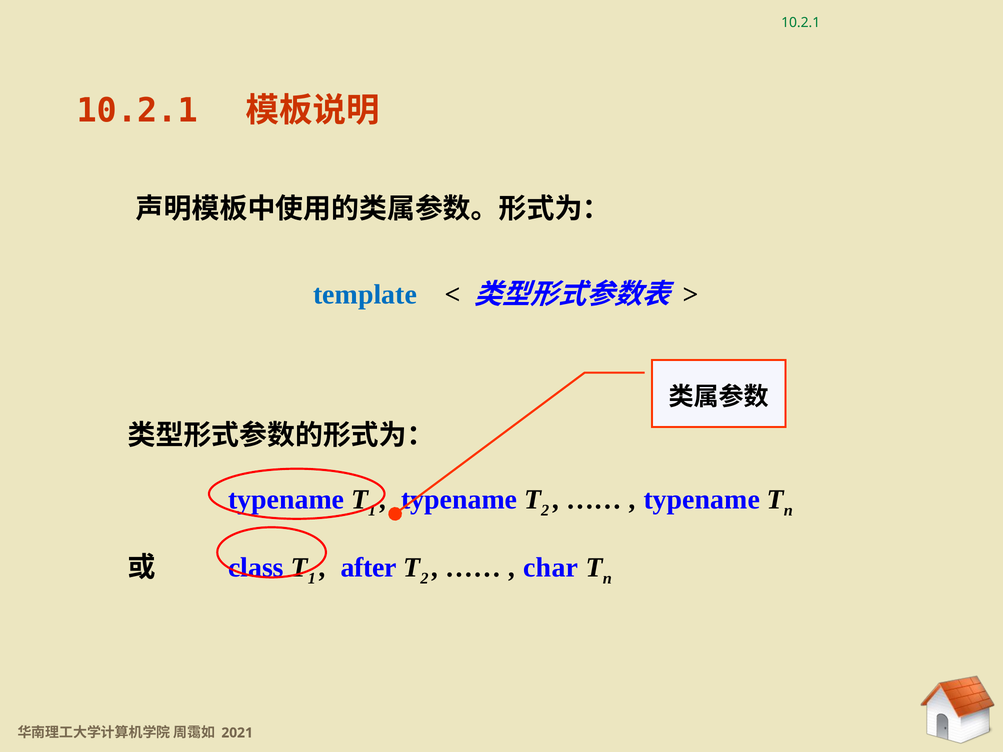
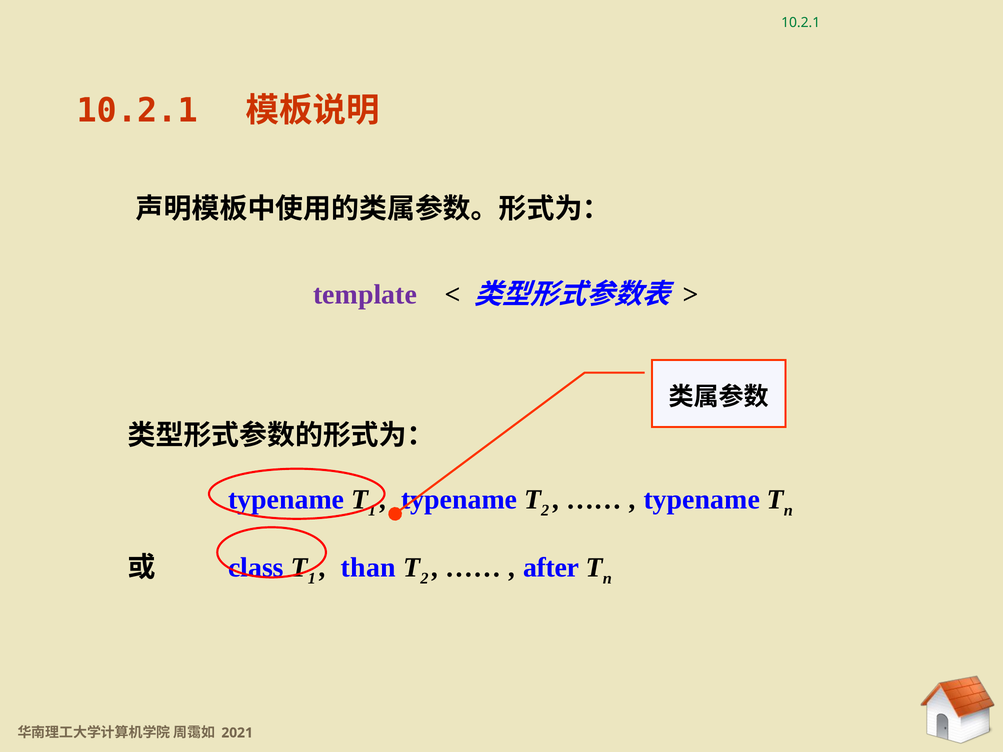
template colour: blue -> purple
after: after -> than
char: char -> after
